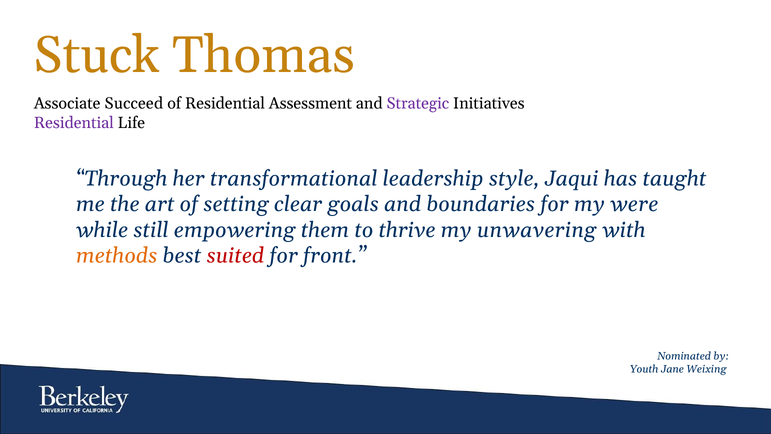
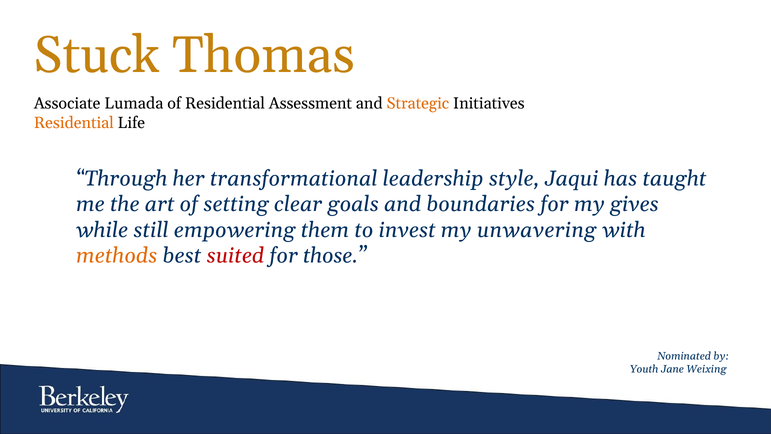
Succeed: Succeed -> Lumada
Strategic colour: purple -> orange
Residential at (74, 123) colour: purple -> orange
were: were -> gives
thrive: thrive -> invest
front: front -> those
